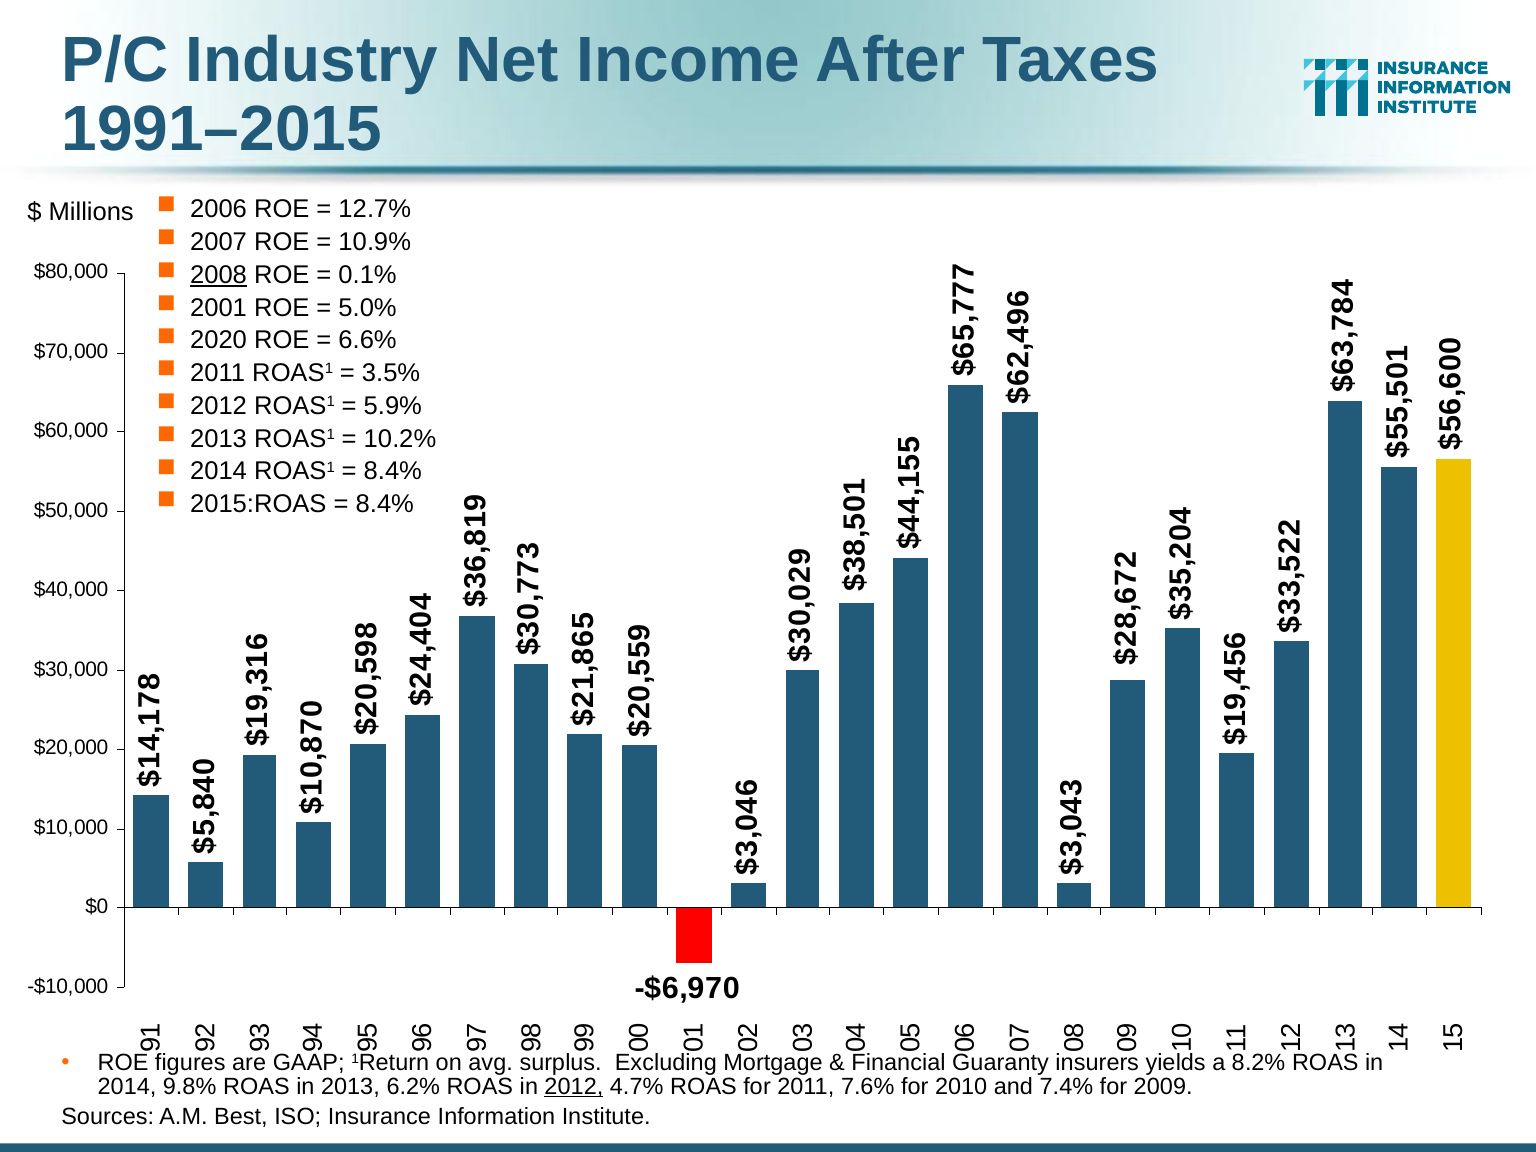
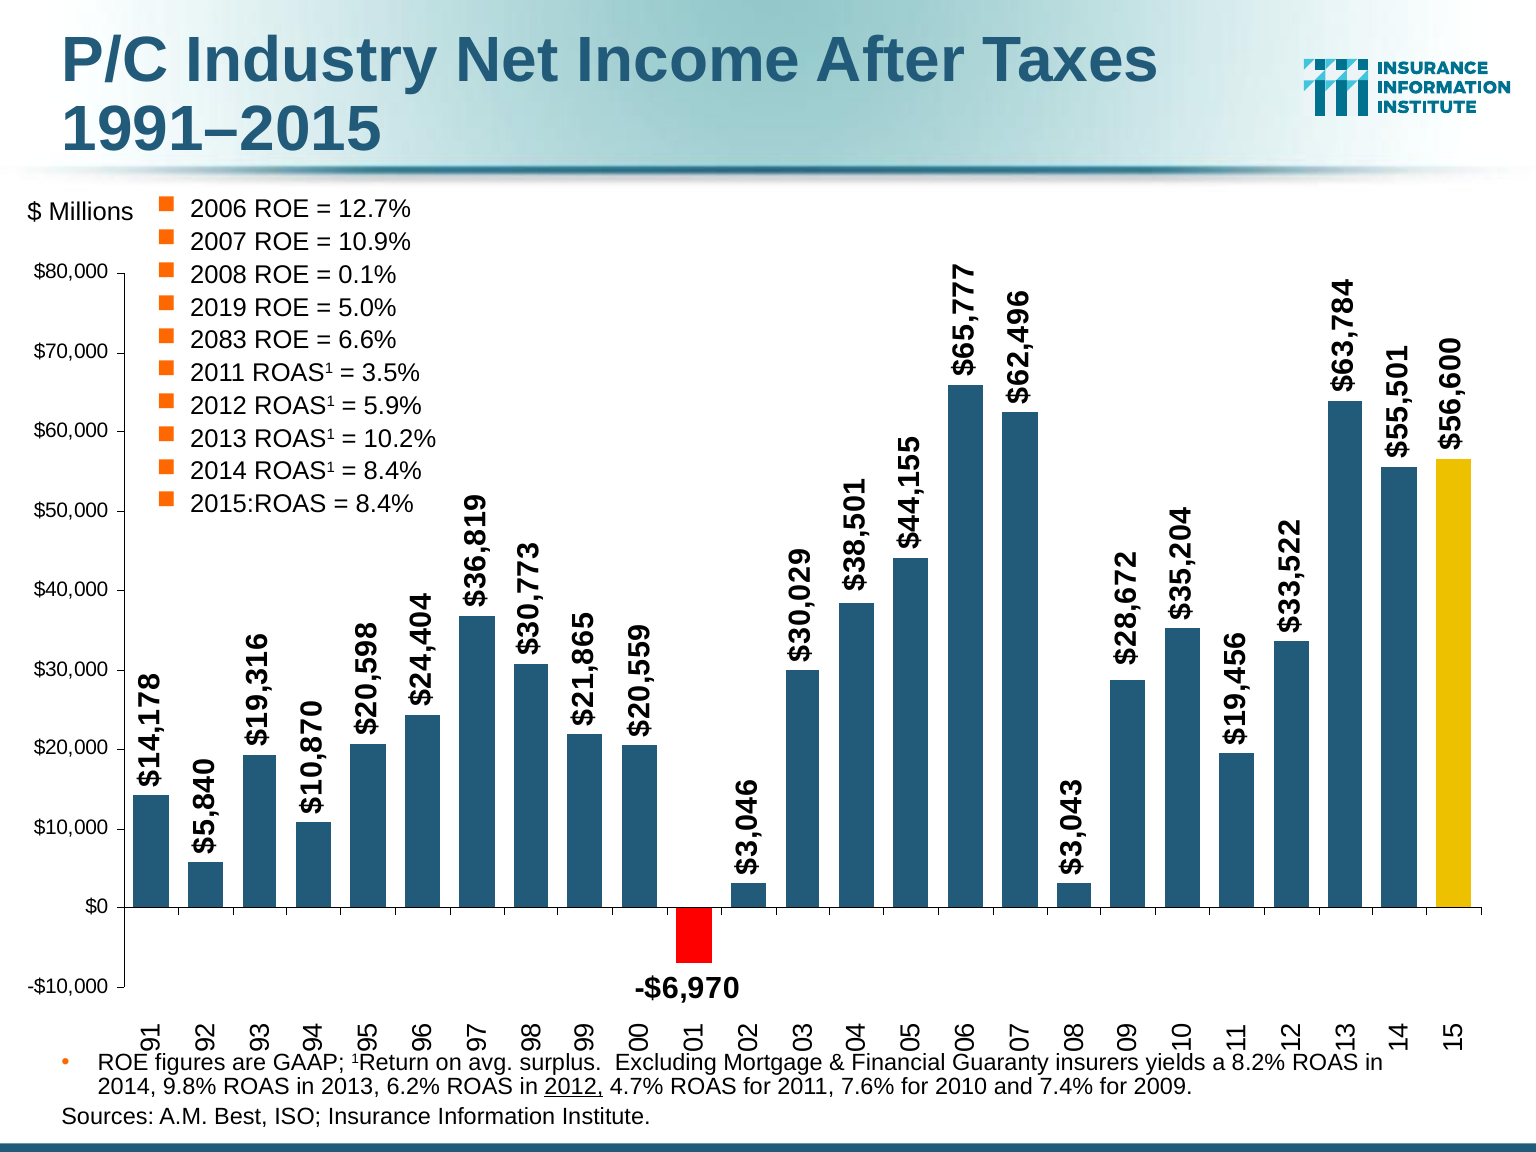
2008 underline: present -> none
2001: 2001 -> 2019
2020: 2020 -> 2083
